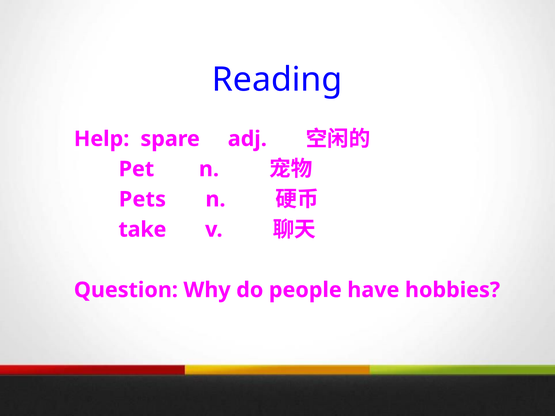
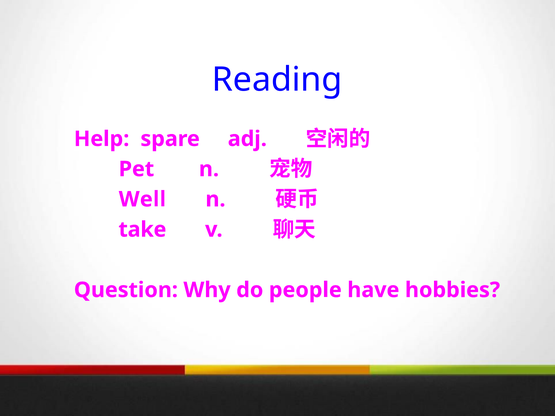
Pets: Pets -> Well
